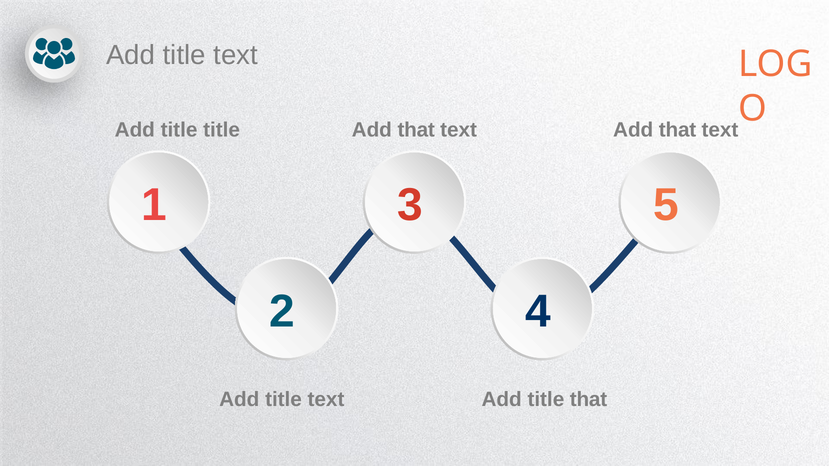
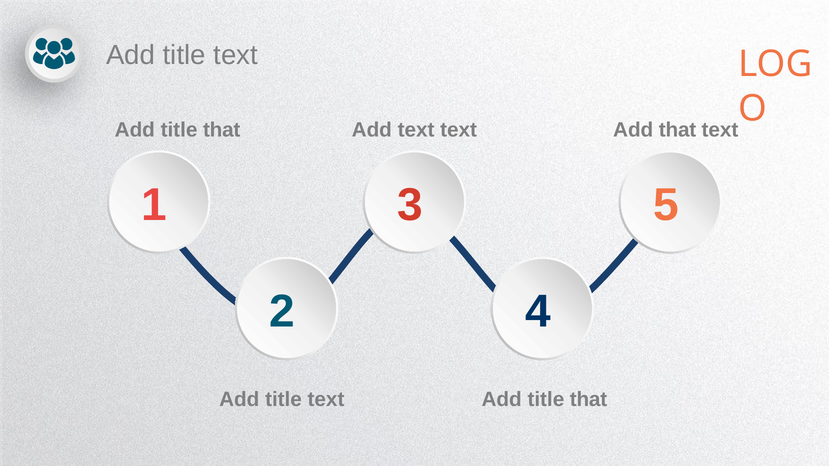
title at (222, 130): title -> that
that at (416, 130): that -> text
